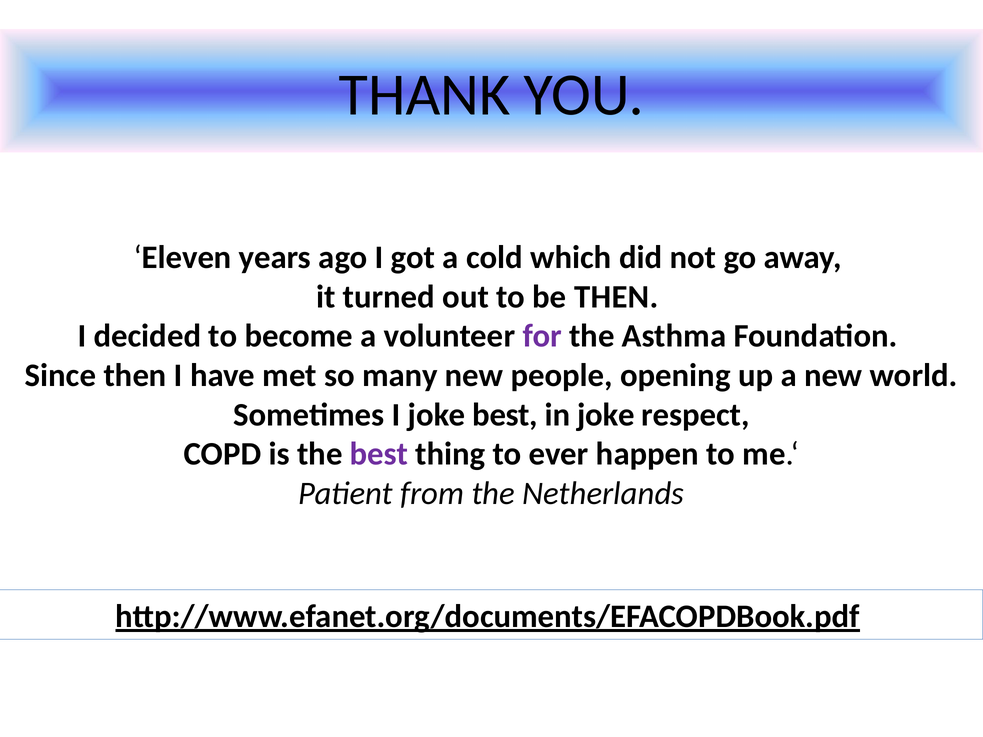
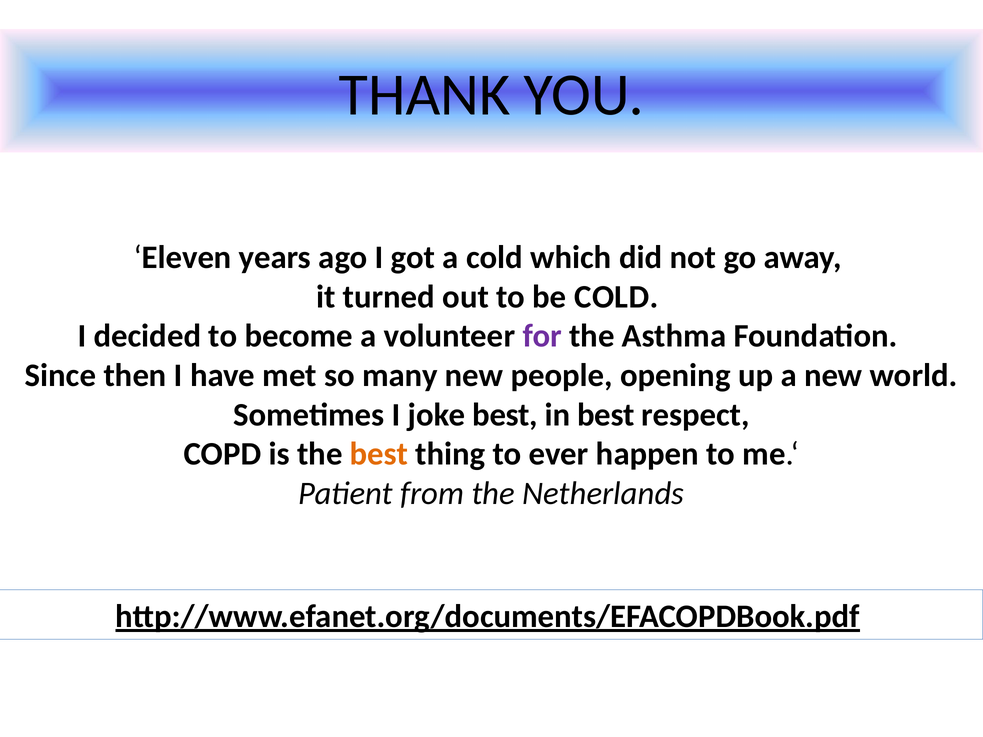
be THEN: THEN -> COLD
in joke: joke -> best
best at (379, 454) colour: purple -> orange
